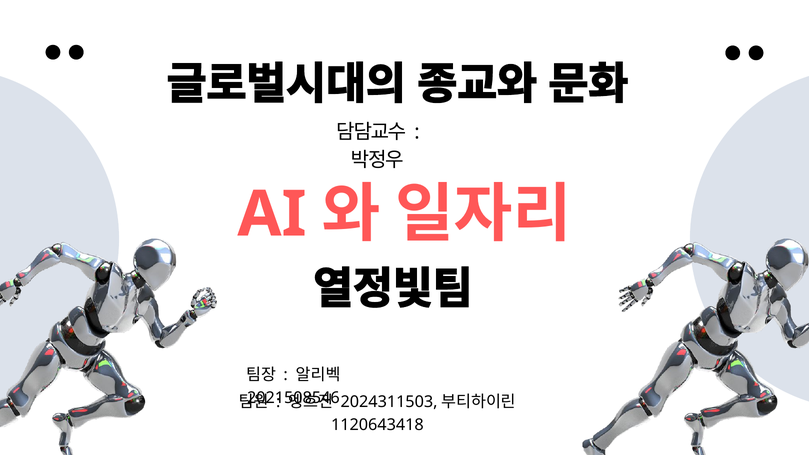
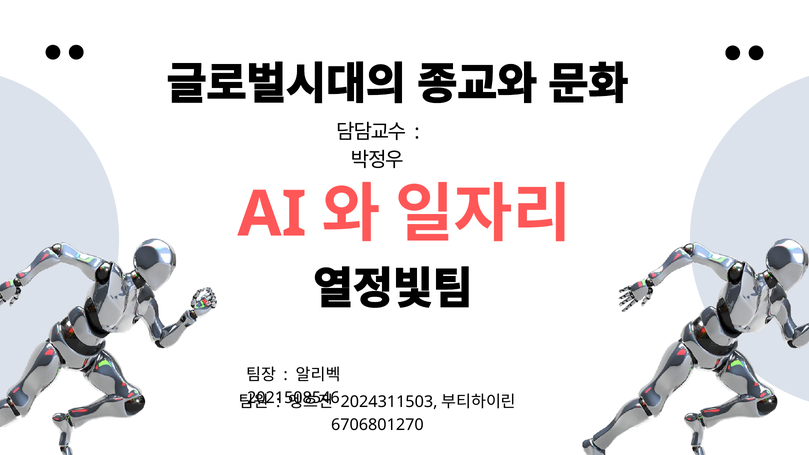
1120643418: 1120643418 -> 6706801270
